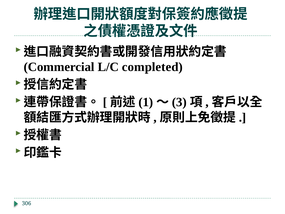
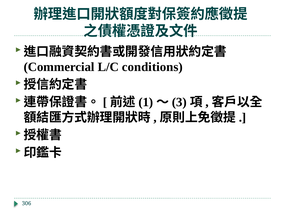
completed: completed -> conditions
